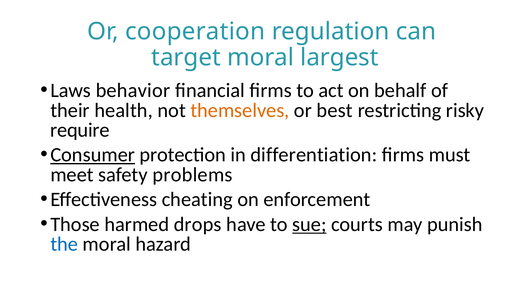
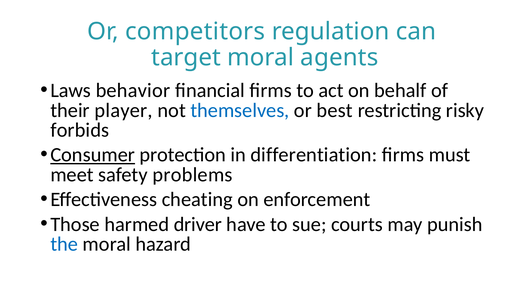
cooperation: cooperation -> competitors
largest: largest -> agents
health: health -> player
themselves colour: orange -> blue
require: require -> forbids
drops: drops -> driver
sue underline: present -> none
